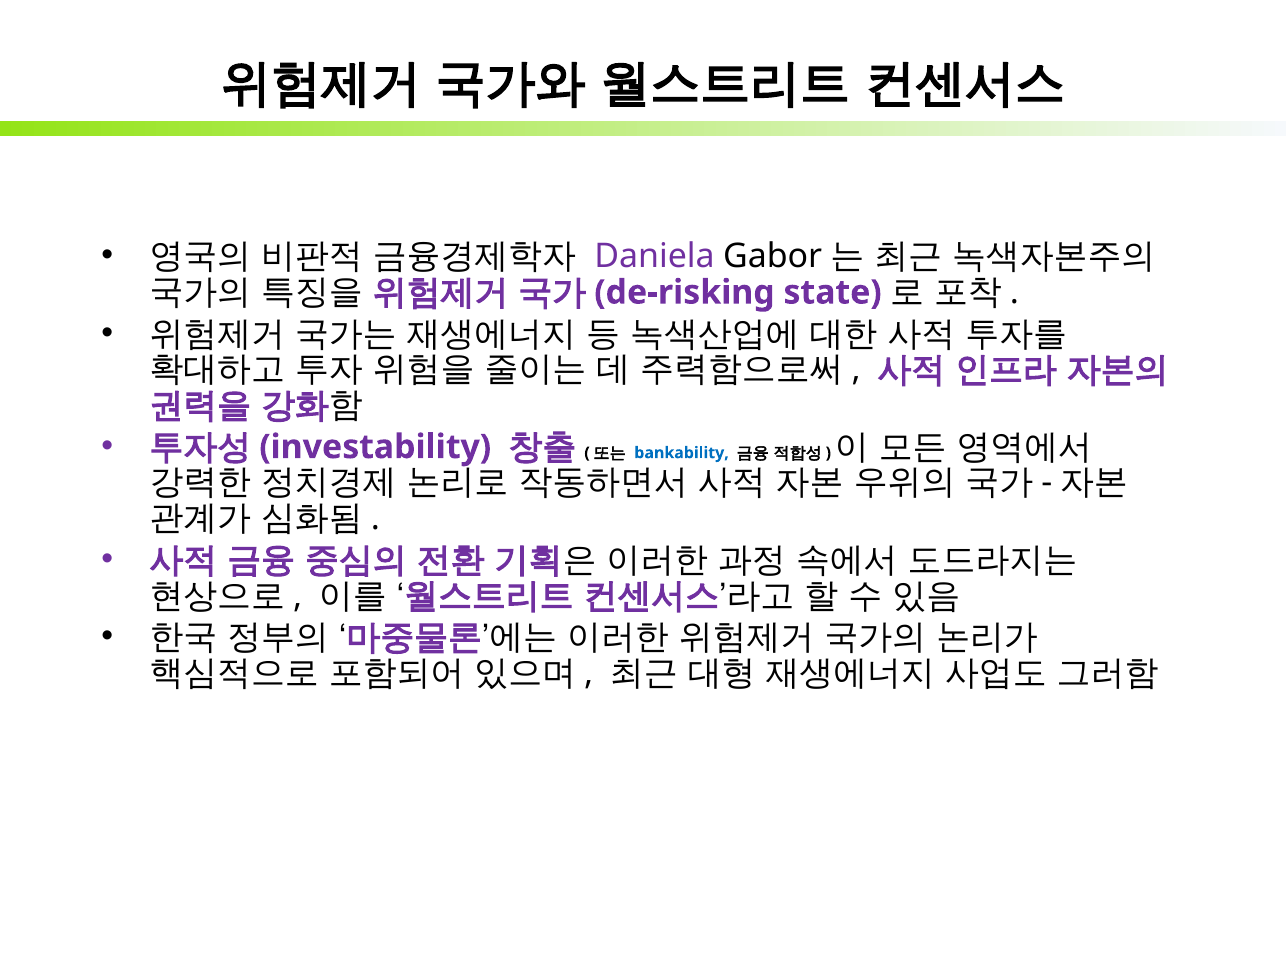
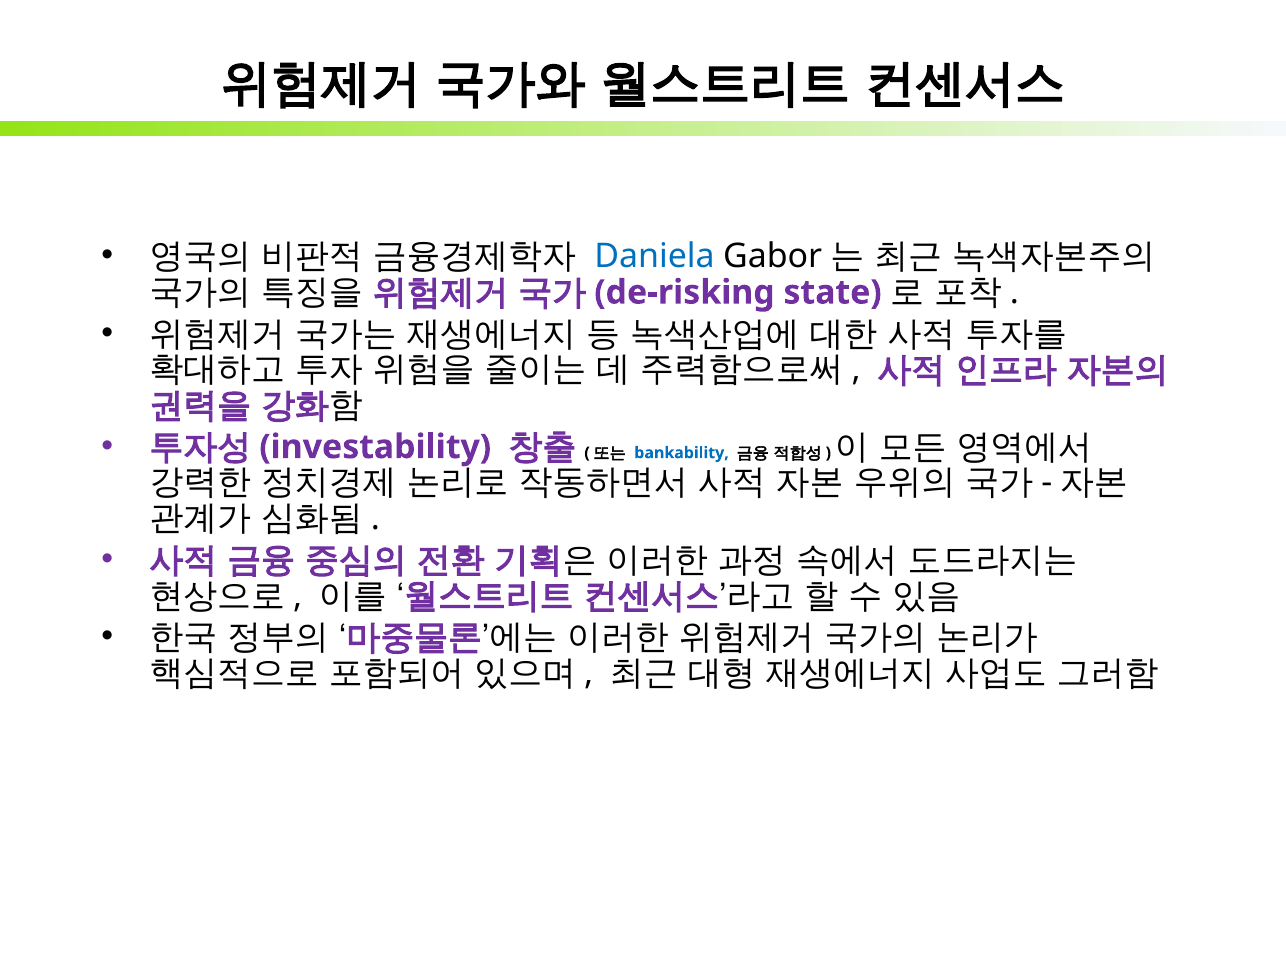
Daniela colour: purple -> blue
